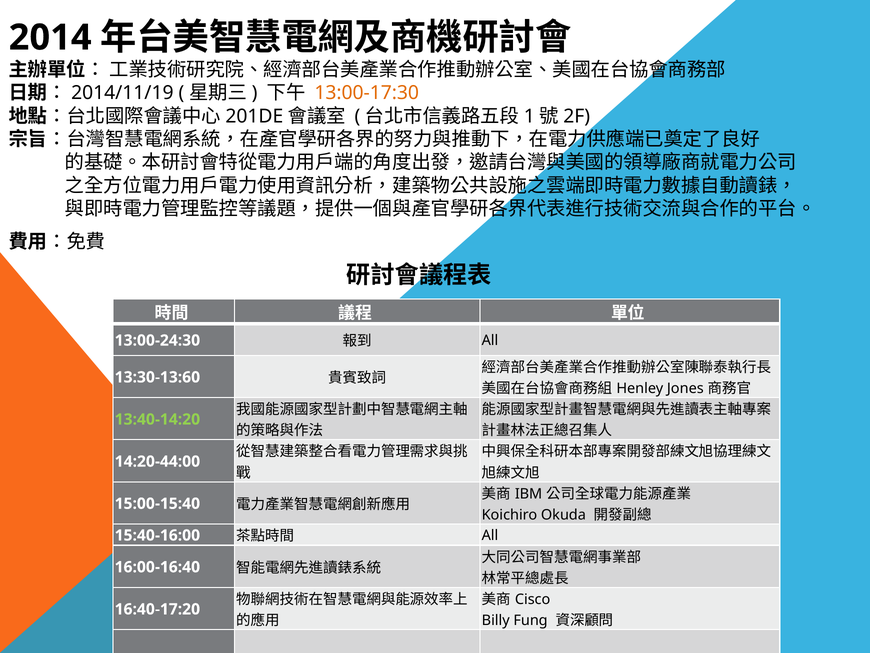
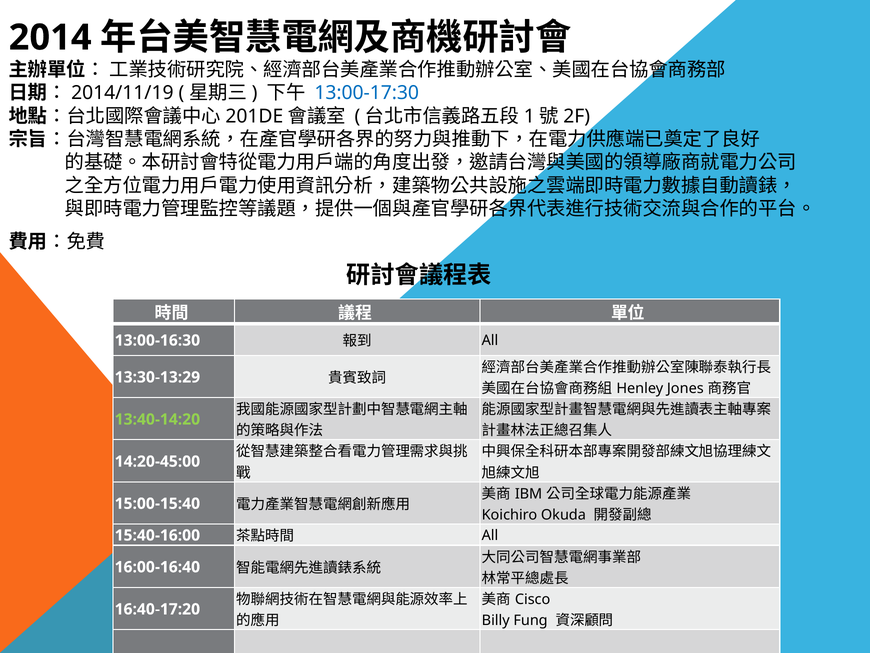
13:00-17:30 colour: orange -> blue
13:00-24:30: 13:00-24:30 -> 13:00-16:30
13:30-13:60: 13:30-13:60 -> 13:30-13:29
14:20-44:00: 14:20-44:00 -> 14:20-45:00
